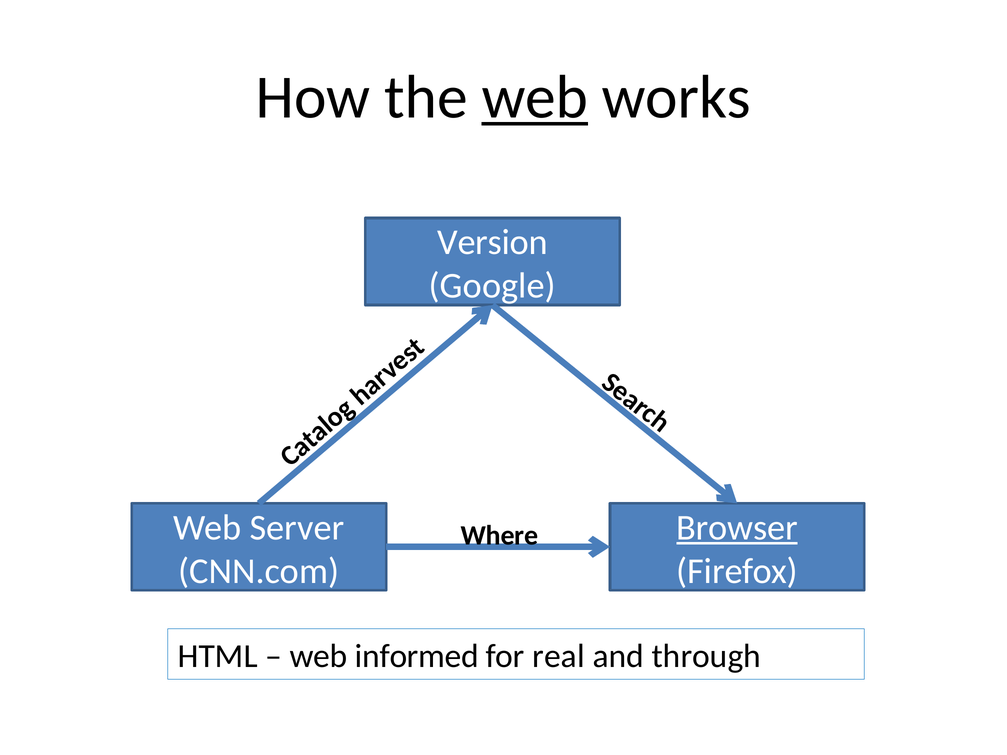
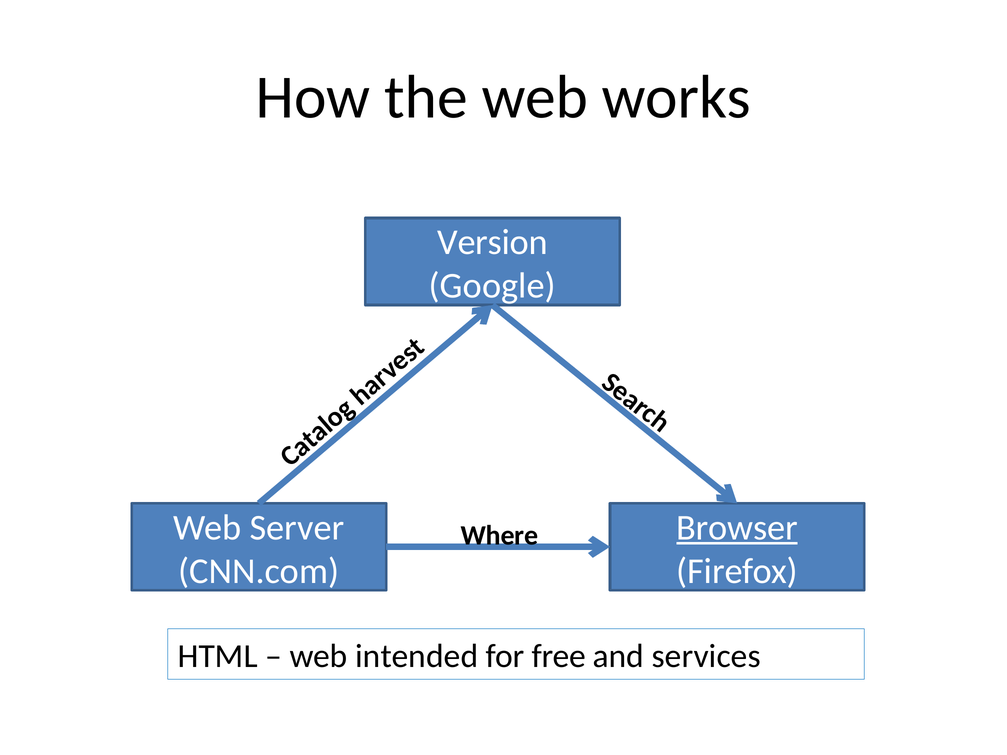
web at (535, 97) underline: present -> none
informed: informed -> intended
real: real -> free
through: through -> services
